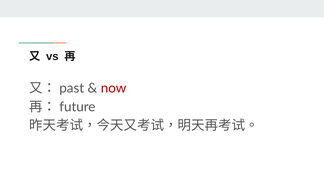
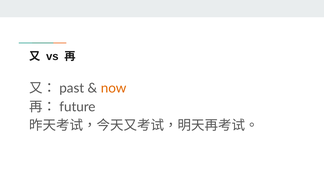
now colour: red -> orange
